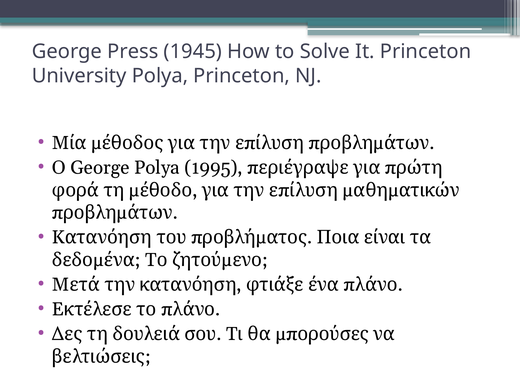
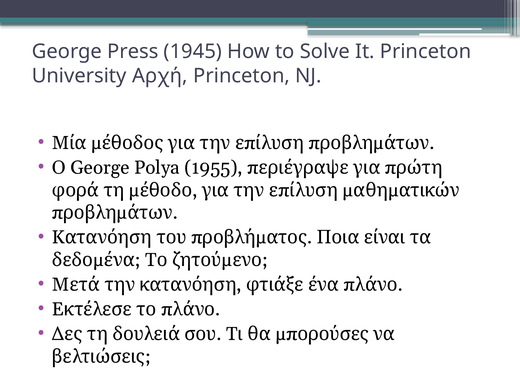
University Polya: Polya -> Αρχή
1995: 1995 -> 1955
